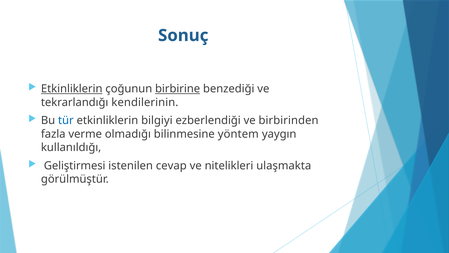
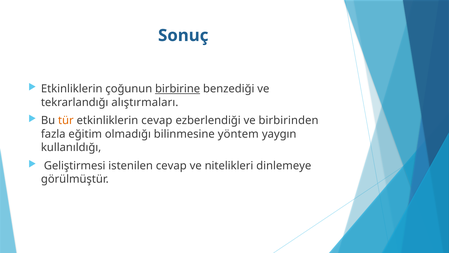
Etkinliklerin at (72, 89) underline: present -> none
kendilerinin: kendilerinin -> alıştırmaları
tür colour: blue -> orange
etkinliklerin bilgiyi: bilgiyi -> cevap
verme: verme -> eğitim
ulaşmakta: ulaşmakta -> dinlemeye
